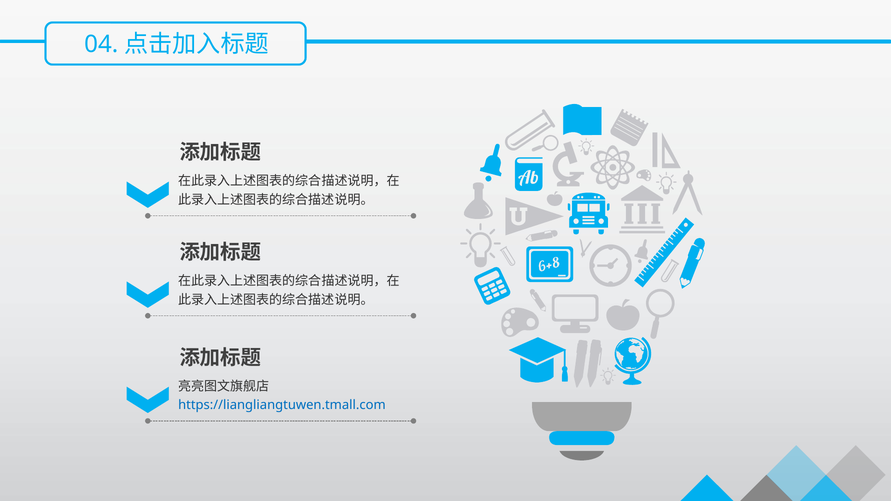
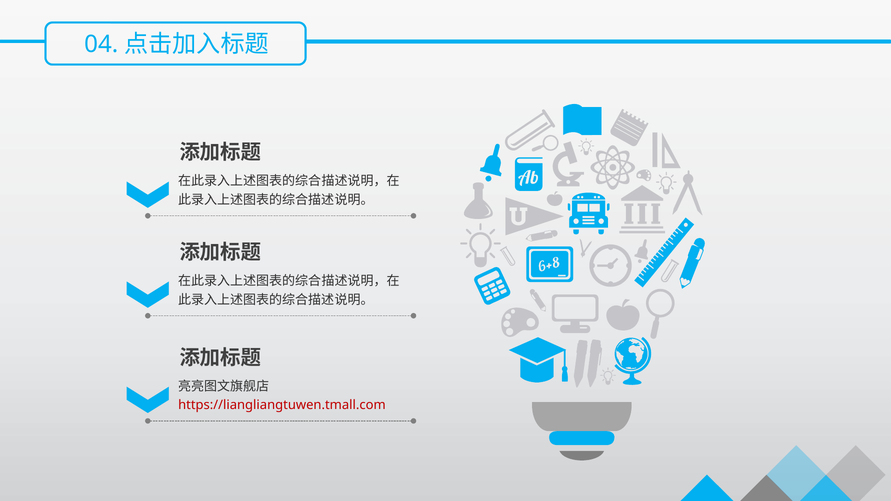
https://liangliangtuwen.tmall.com colour: blue -> red
